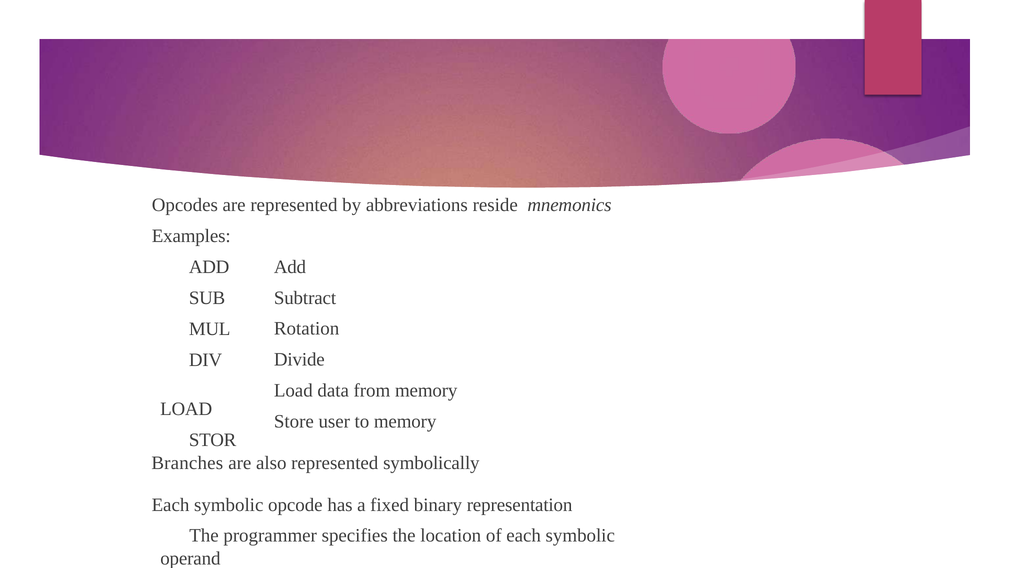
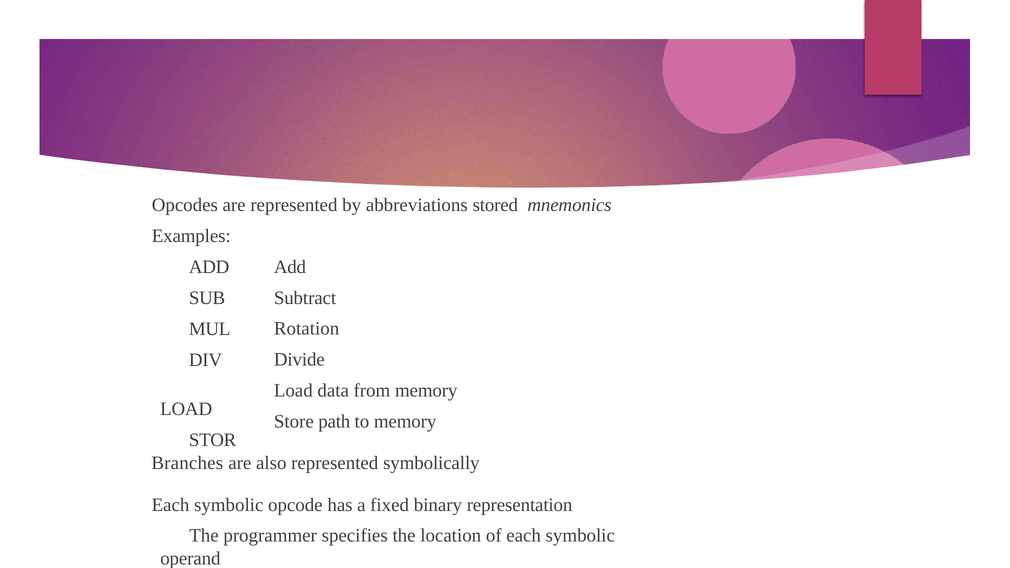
reside: reside -> stored
user: user -> path
